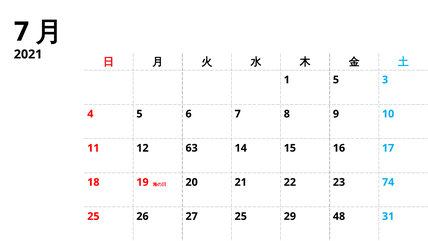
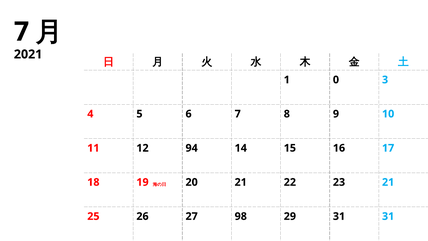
1 5: 5 -> 0
63: 63 -> 94
23 74: 74 -> 21
27 25: 25 -> 98
29 48: 48 -> 31
